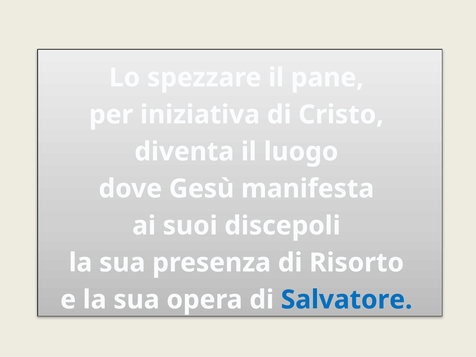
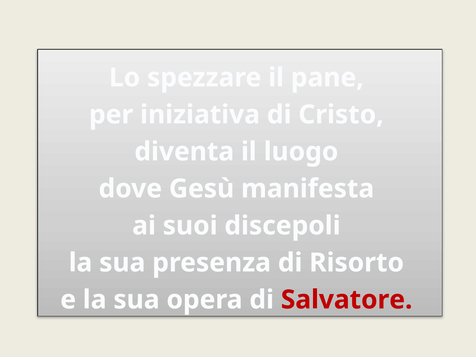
Salvatore colour: blue -> red
